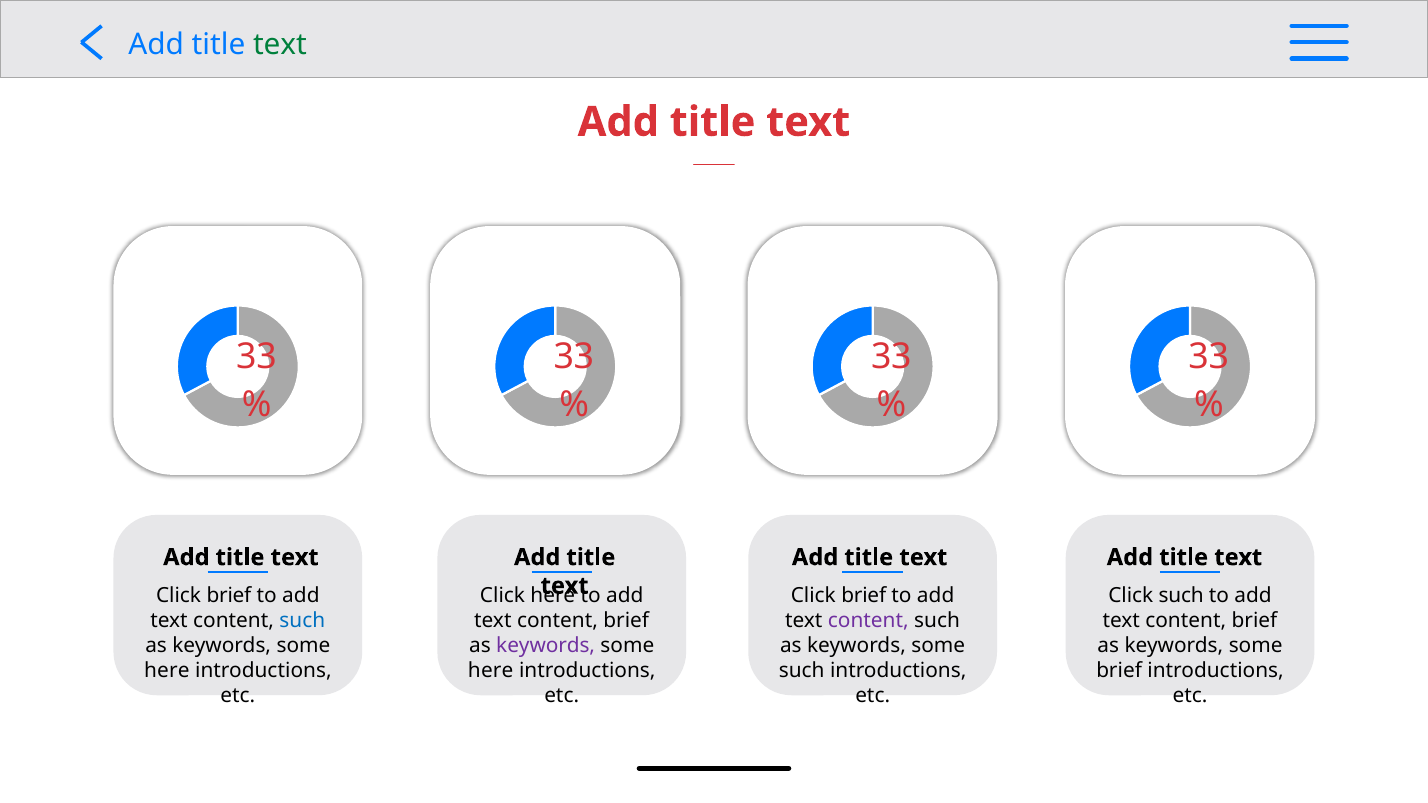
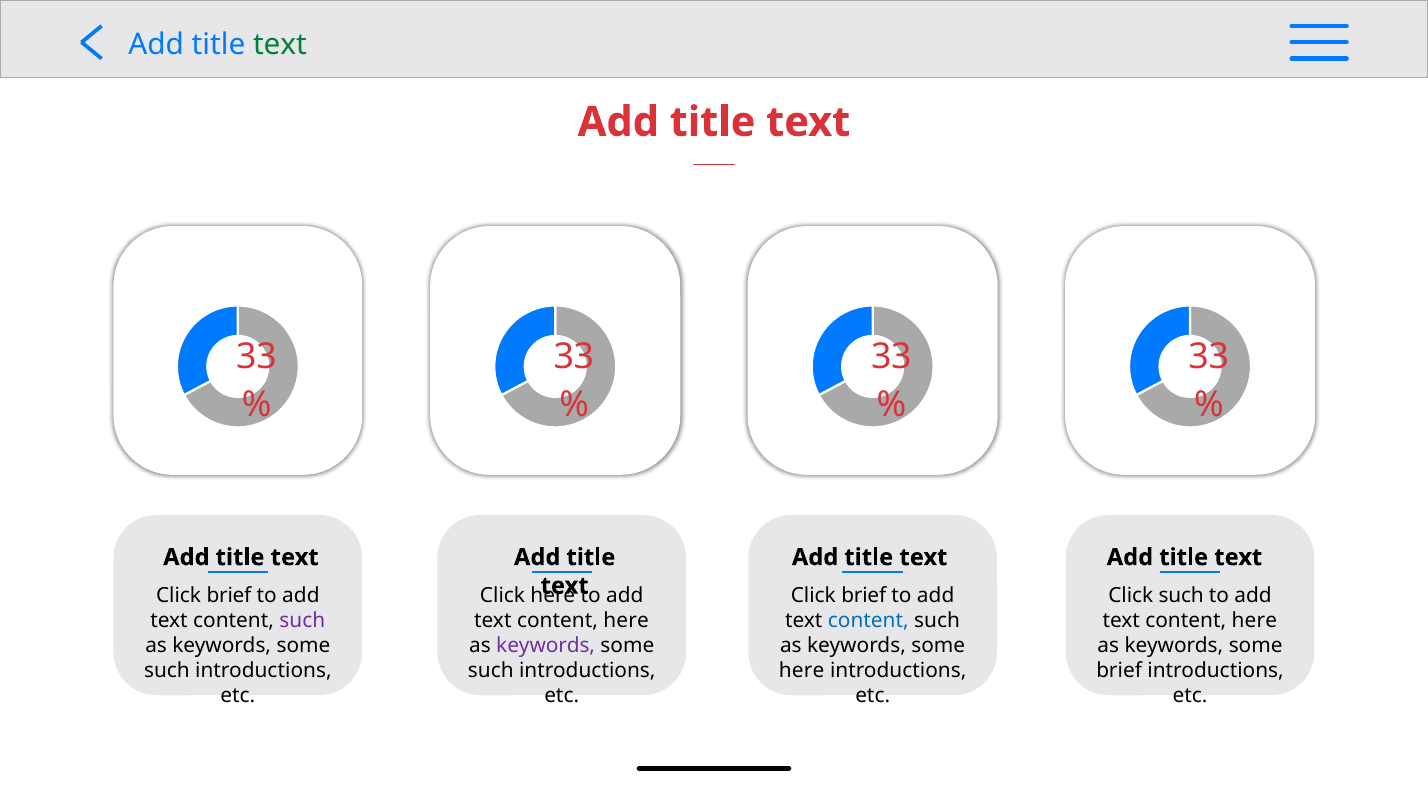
such at (302, 621) colour: blue -> purple
brief at (626, 621): brief -> here
content at (868, 621) colour: purple -> blue
brief at (1255, 621): brief -> here
here at (167, 671): here -> such
here at (491, 671): here -> such
such at (802, 671): such -> here
